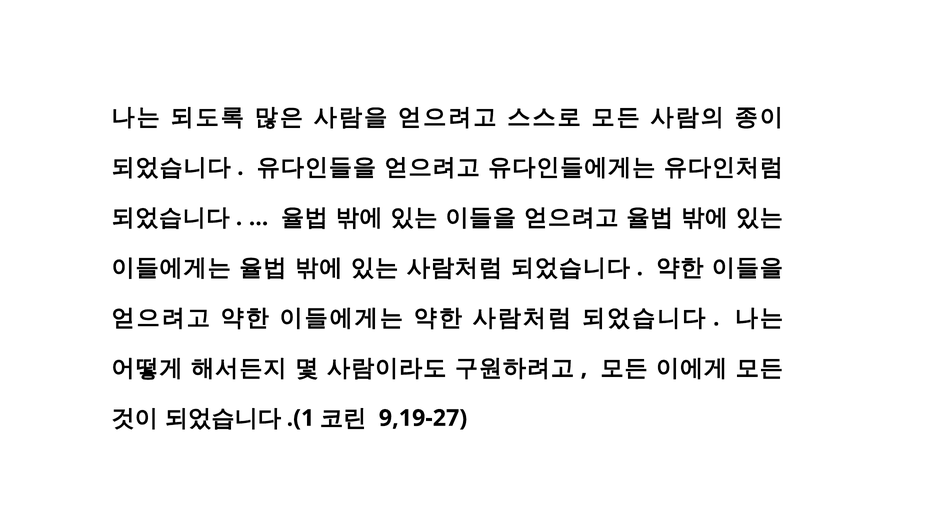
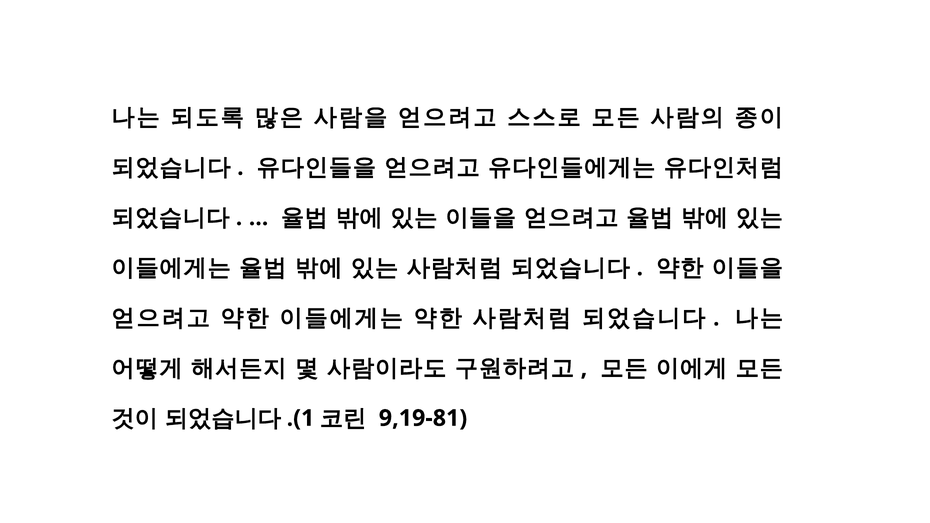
9,19-27: 9,19-27 -> 9,19-81
